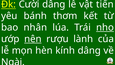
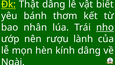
Cười: Cười -> Thật
tiến: tiến -> biết
nên underline: present -> none
